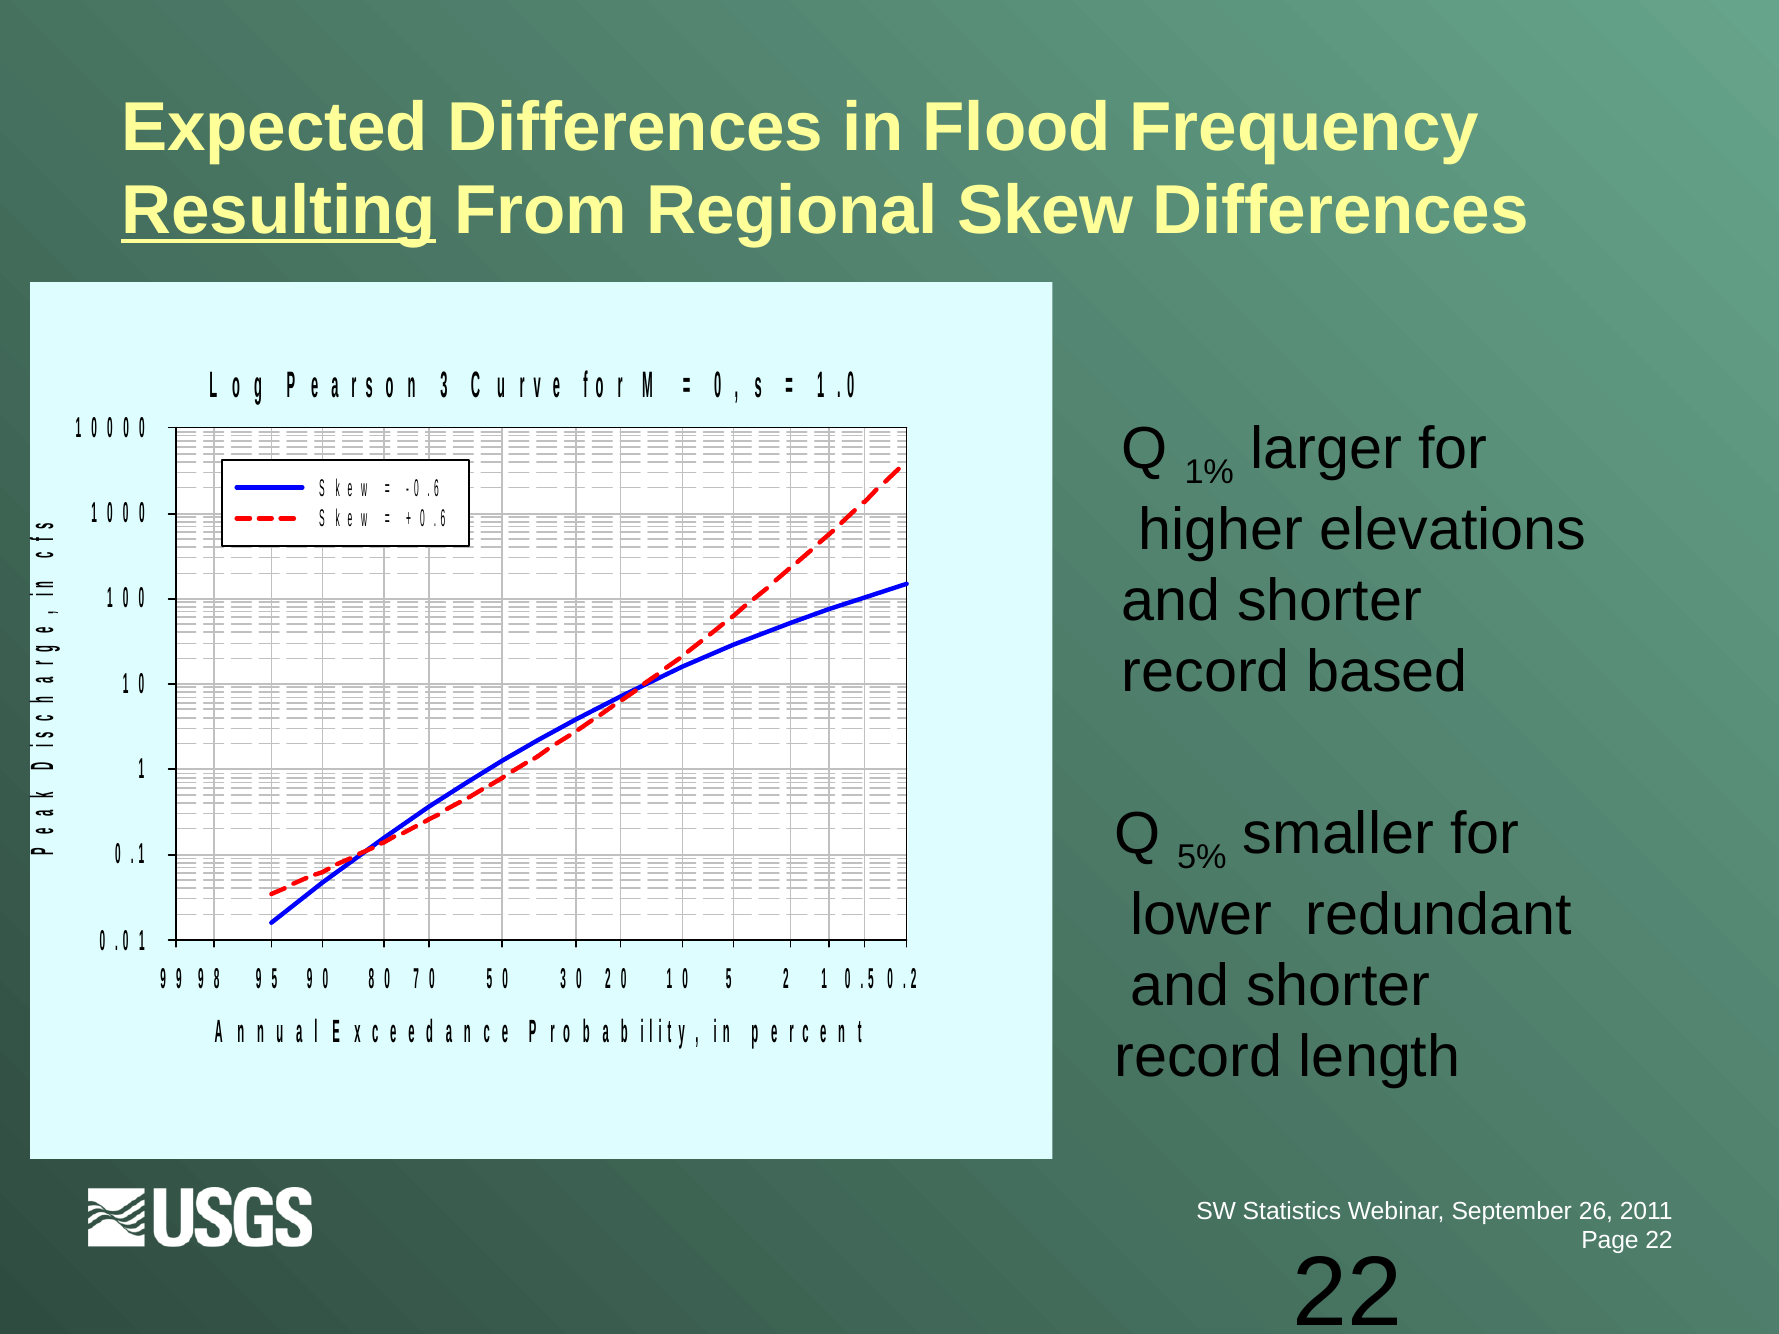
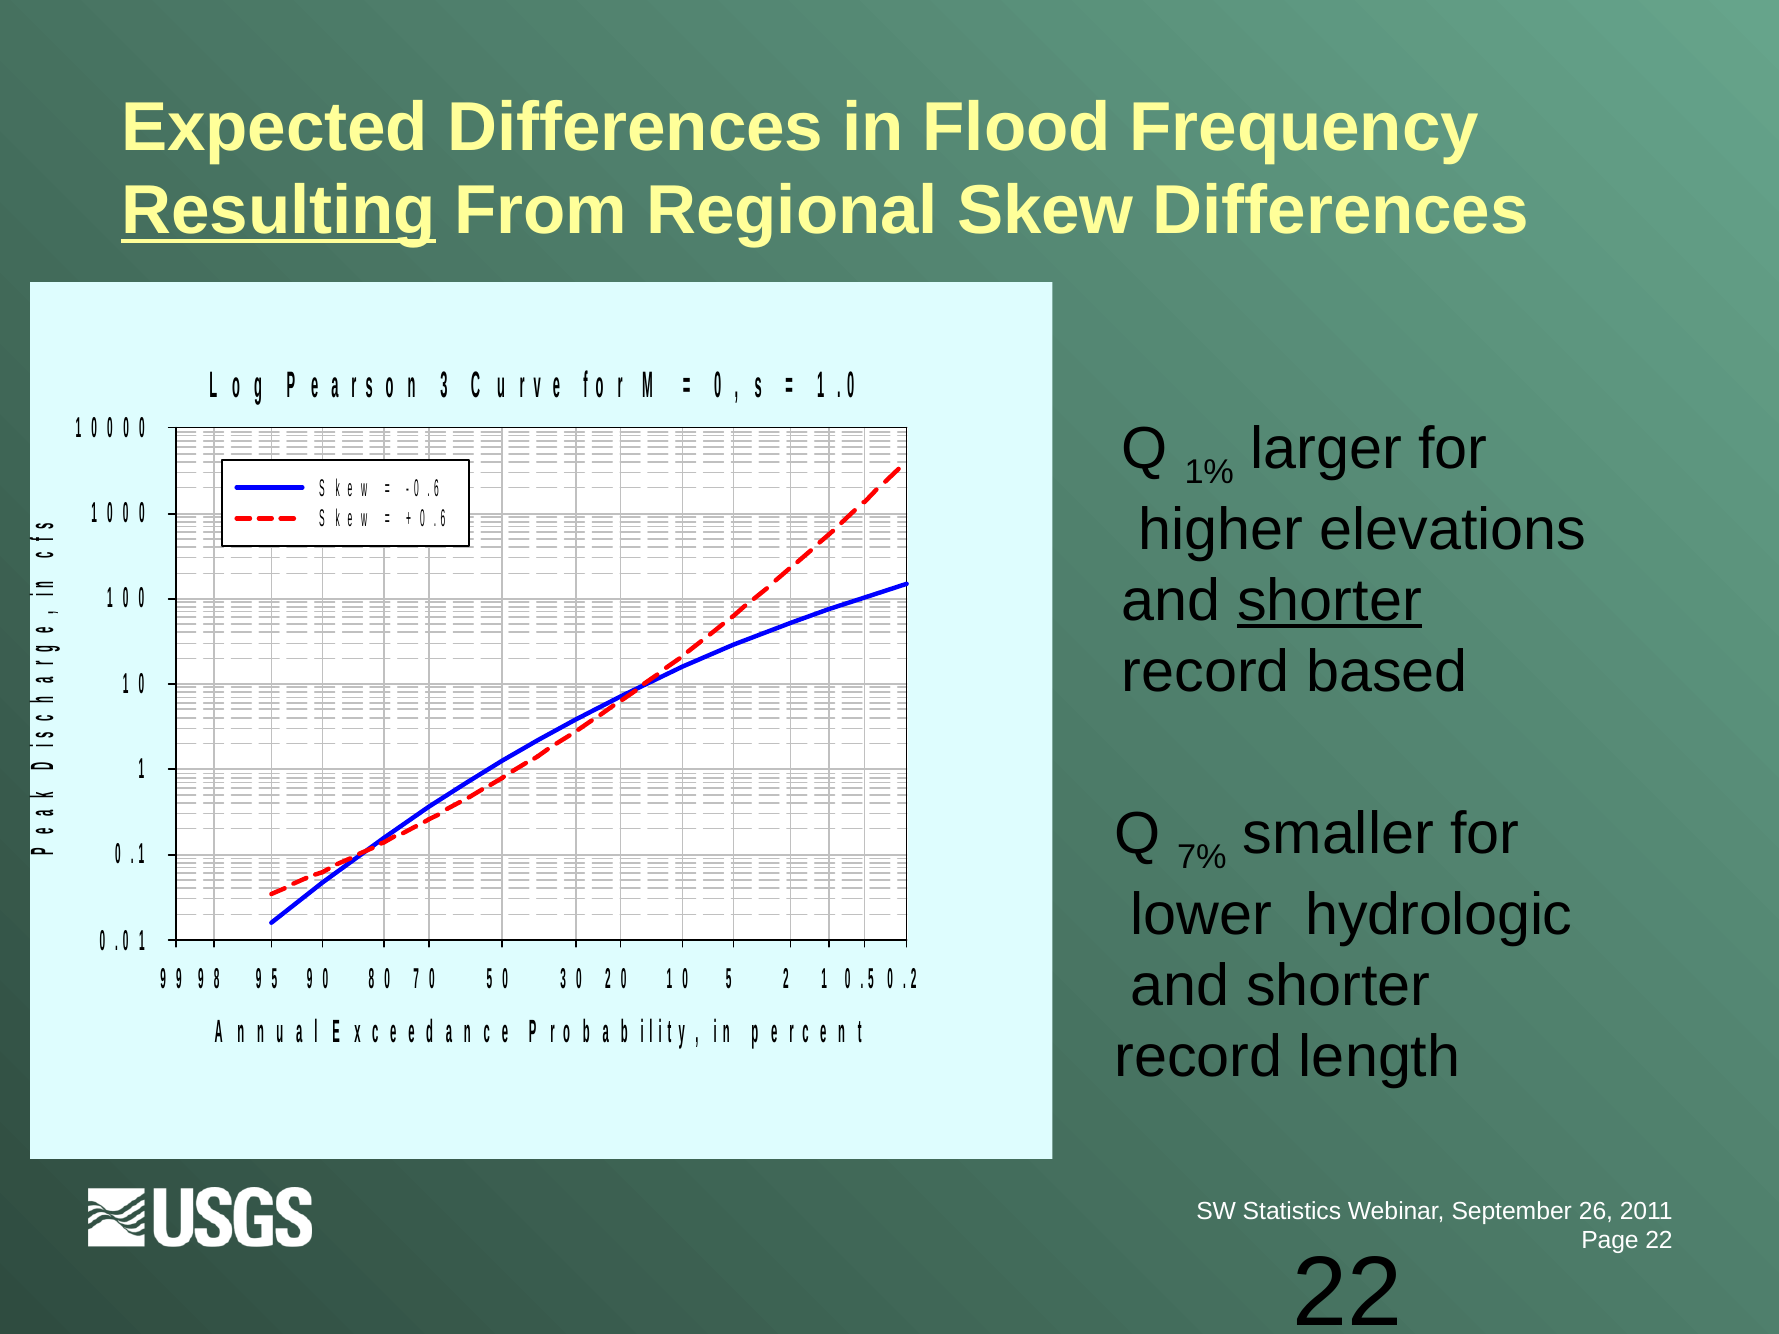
shorter at (1330, 601) underline: none -> present
5%: 5% -> 7%
redundant: redundant -> hydrologic
